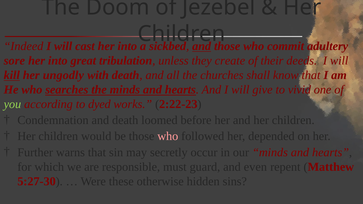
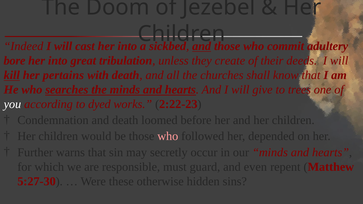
sore: sore -> bore
ungodly: ungodly -> pertains
vivid: vivid -> trees
you colour: light green -> white
